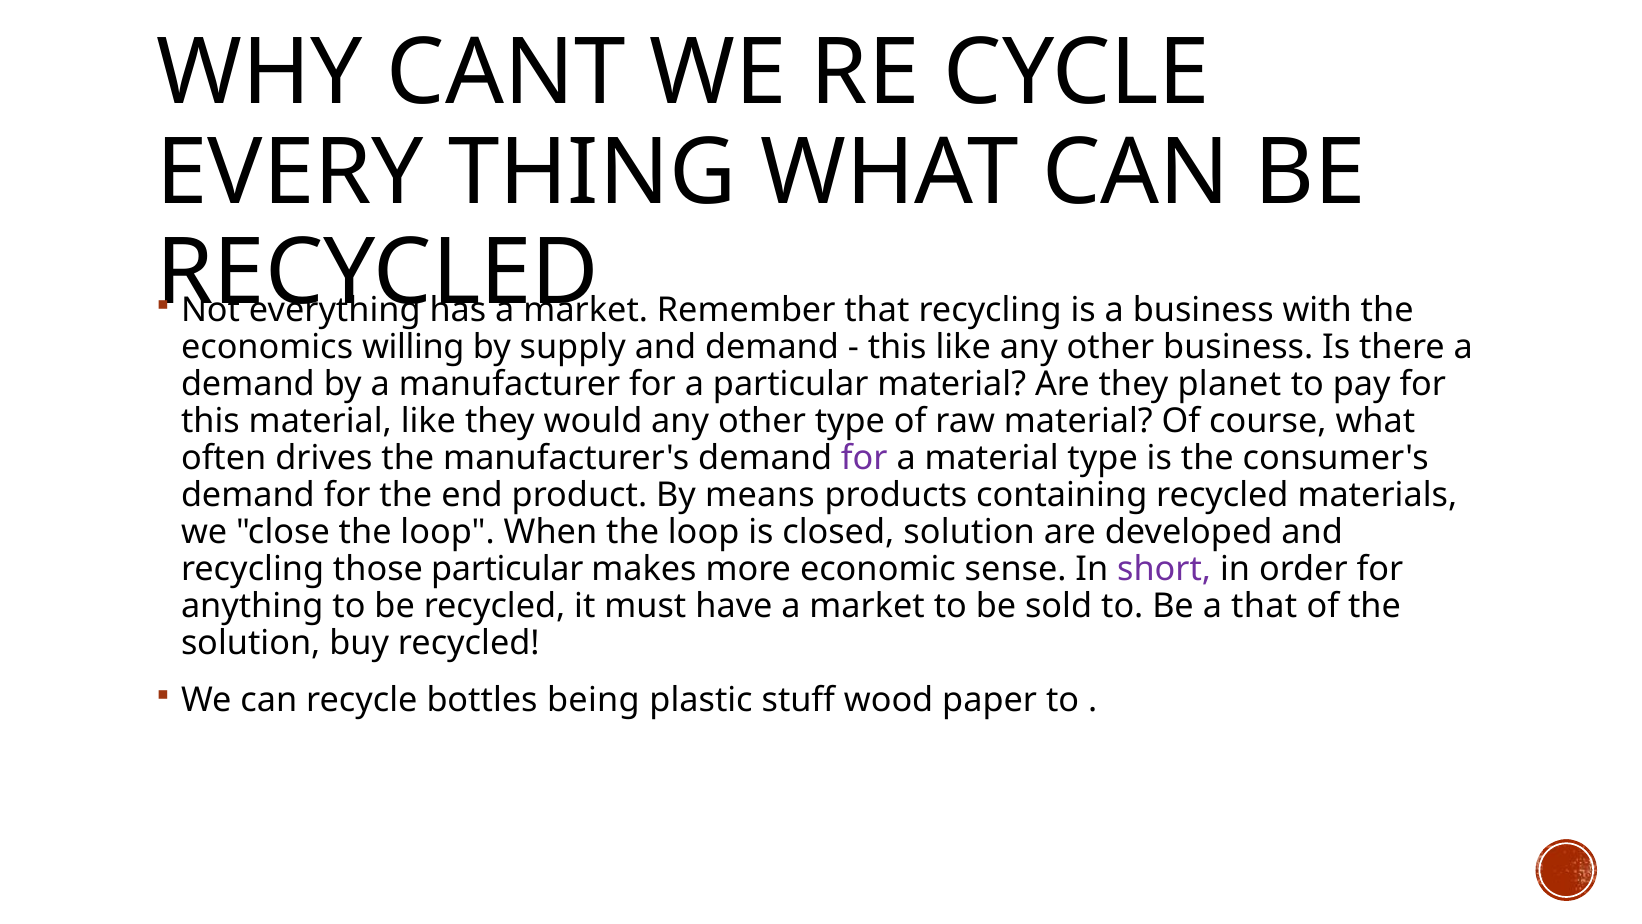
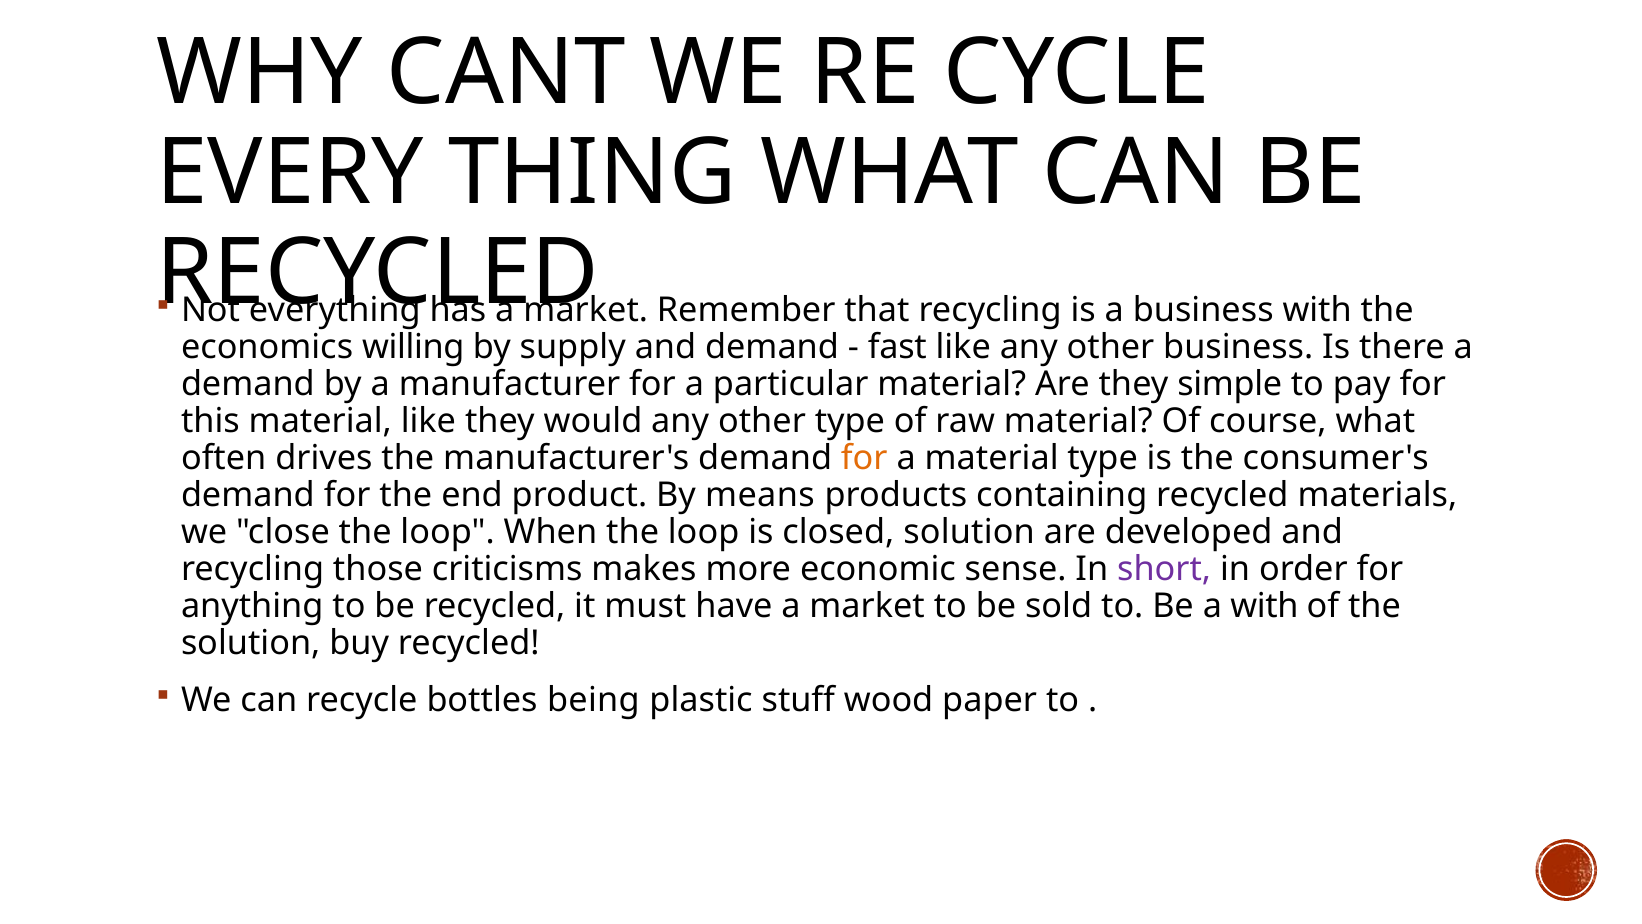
this at (897, 347): this -> fast
planet: planet -> simple
for at (864, 458) colour: purple -> orange
those particular: particular -> criticisms
a that: that -> with
